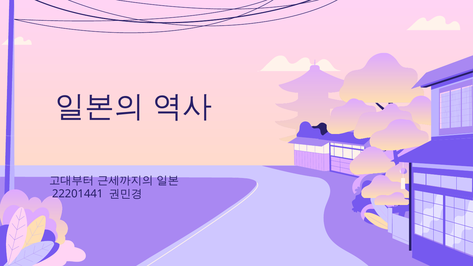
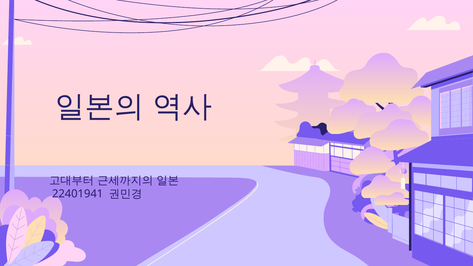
22201441: 22201441 -> 22401941
